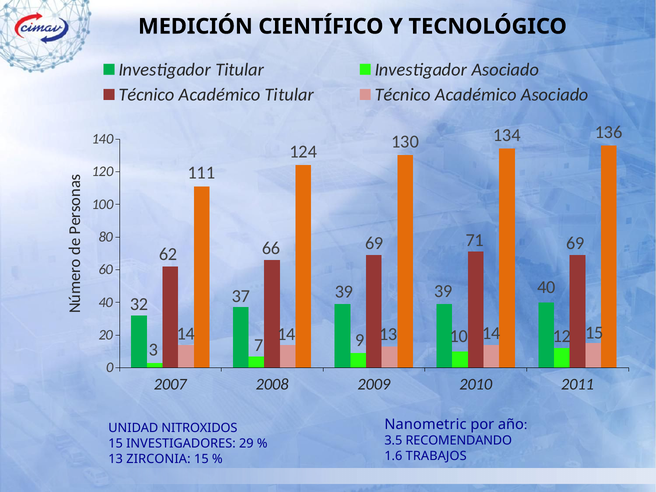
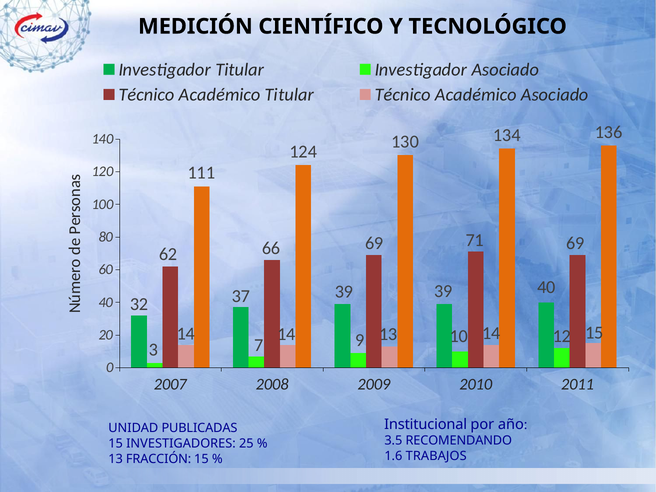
Nanometric: Nanometric -> Institucional
NITROXIDOS: NITROXIDOS -> PUBLICADAS
29: 29 -> 25
ZIRCONIA: ZIRCONIA -> FRACCIÓN
